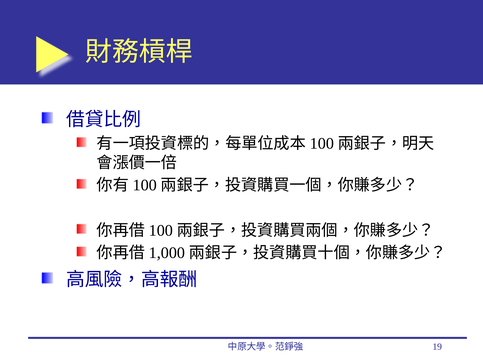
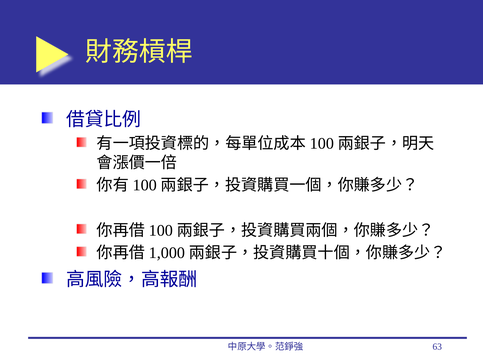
19: 19 -> 63
